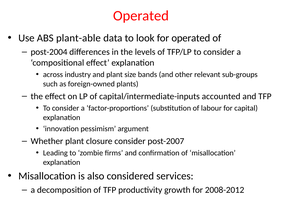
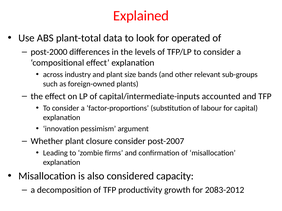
Operated at (141, 16): Operated -> Explained
plant-able: plant-able -> plant-total
post-2004: post-2004 -> post-2000
services: services -> capacity
2008-2012: 2008-2012 -> 2083-2012
